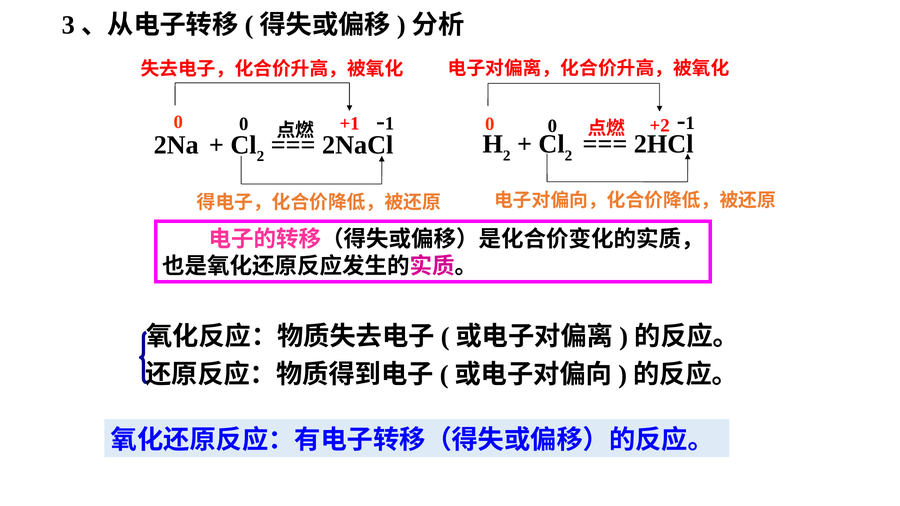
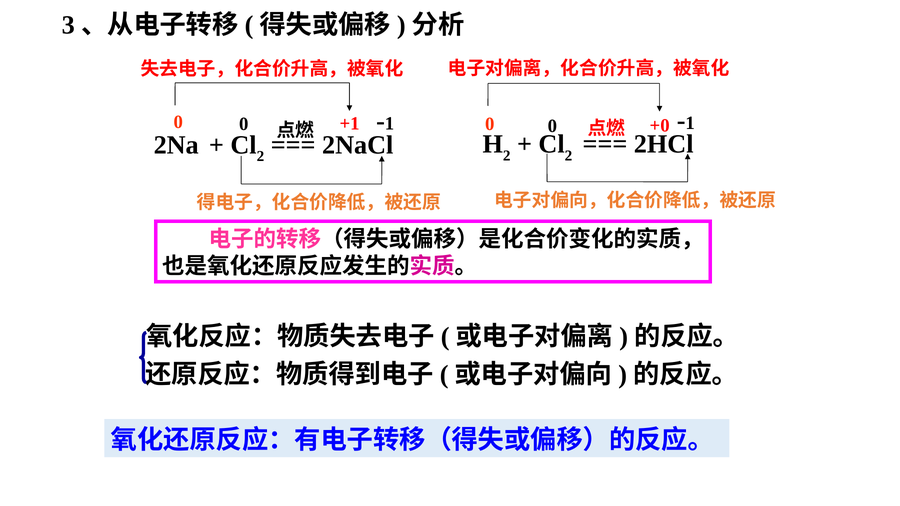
+2: +2 -> +0
